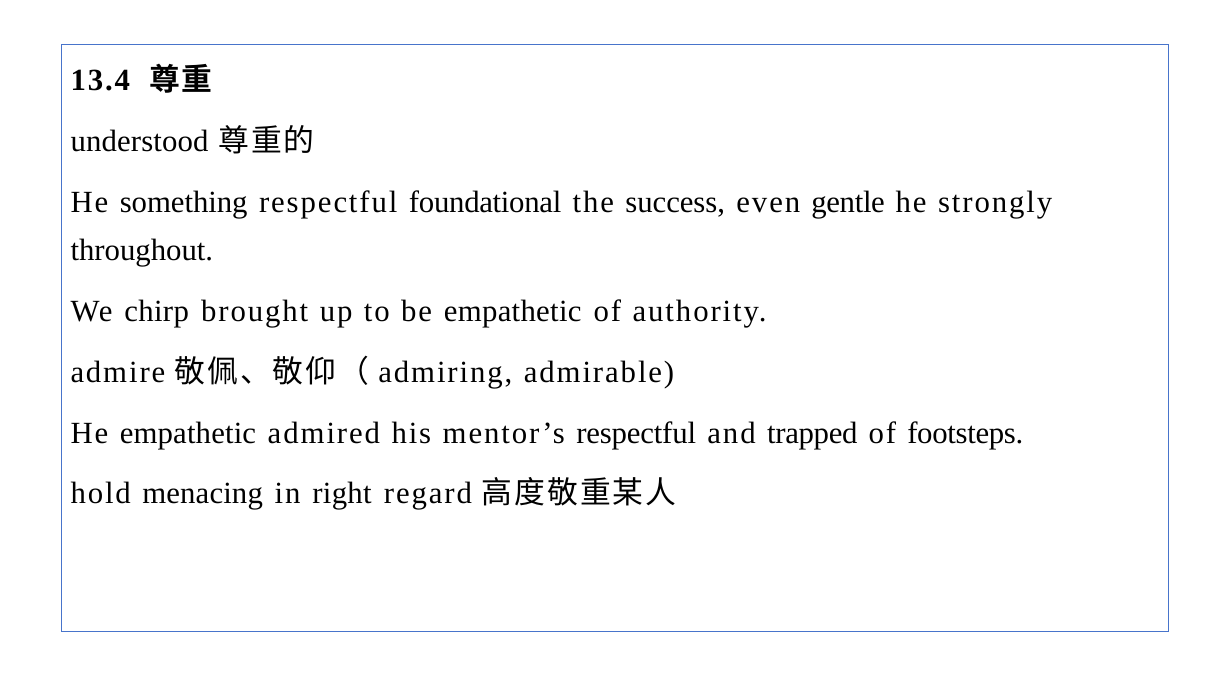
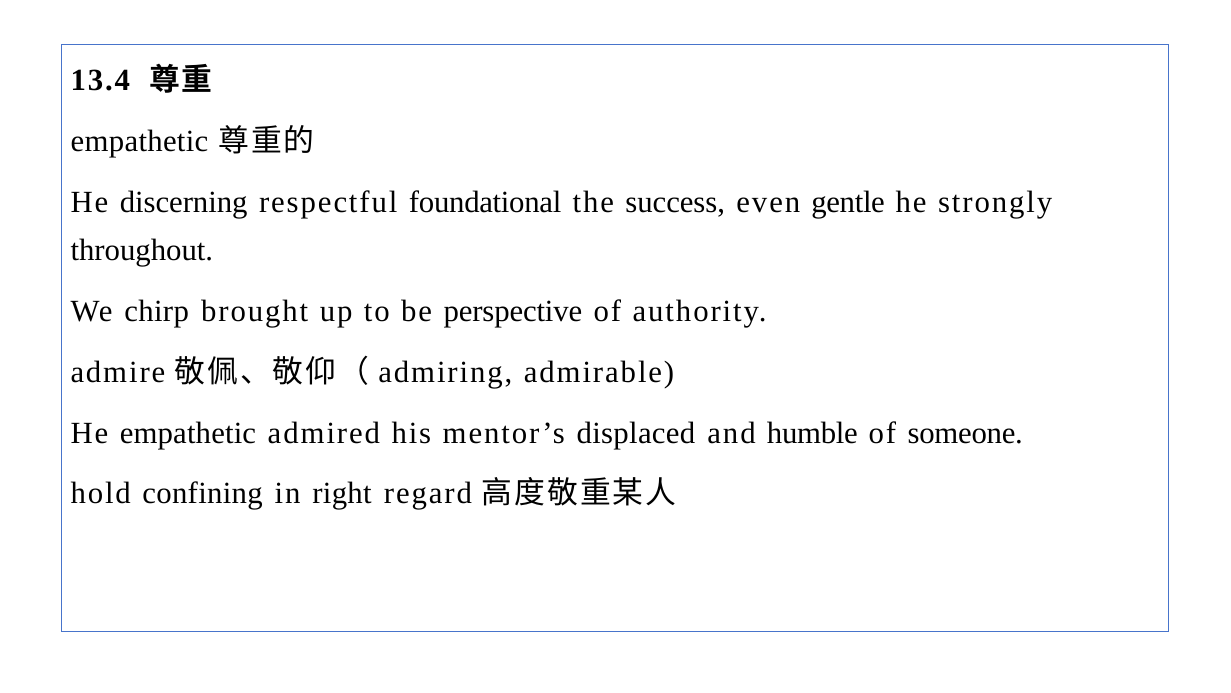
understood at (140, 141): understood -> empathetic
something: something -> discerning
be empathetic: empathetic -> perspective
mentor’s respectful: respectful -> displaced
trapped: trapped -> humble
footsteps: footsteps -> someone
menacing: menacing -> confining
